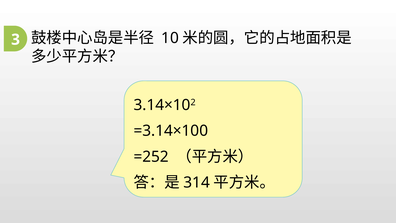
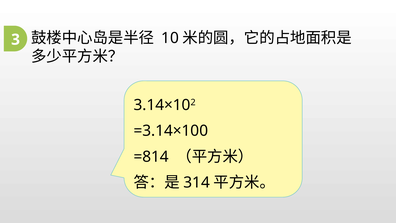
=252: =252 -> =814
